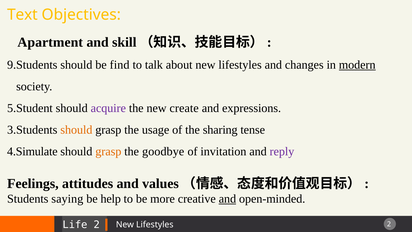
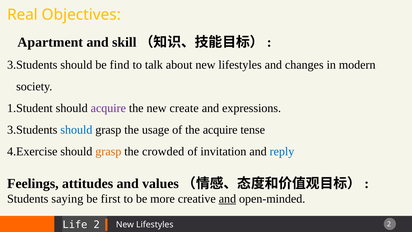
Text: Text -> Real
9.Students at (32, 65): 9.Students -> 3.Students
modern underline: present -> none
5.Student: 5.Student -> 1.Student
should at (76, 130) colour: orange -> blue
the sharing: sharing -> acquire
4.Simulate: 4.Simulate -> 4.Exercise
goodbye: goodbye -> crowded
reply colour: purple -> blue
help: help -> first
